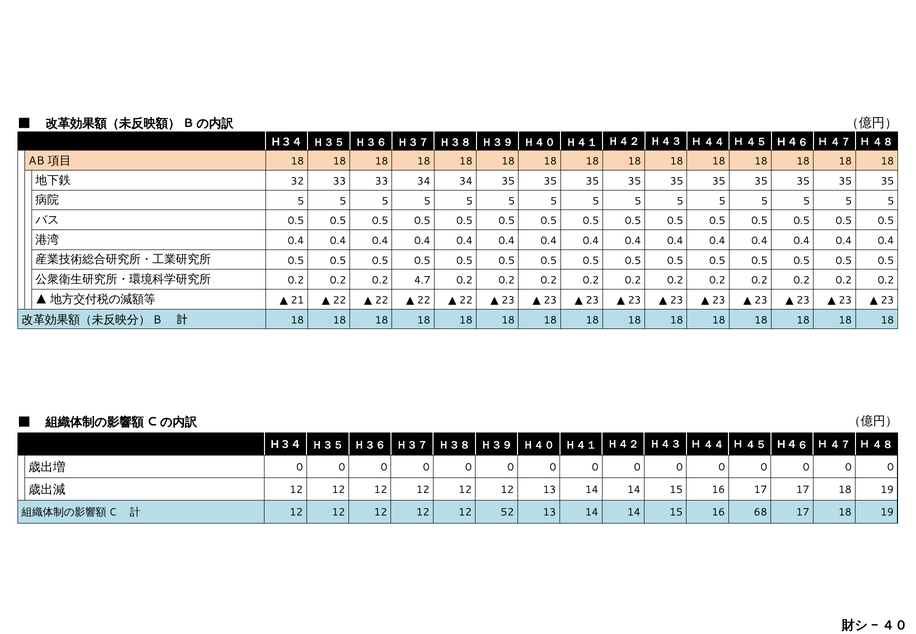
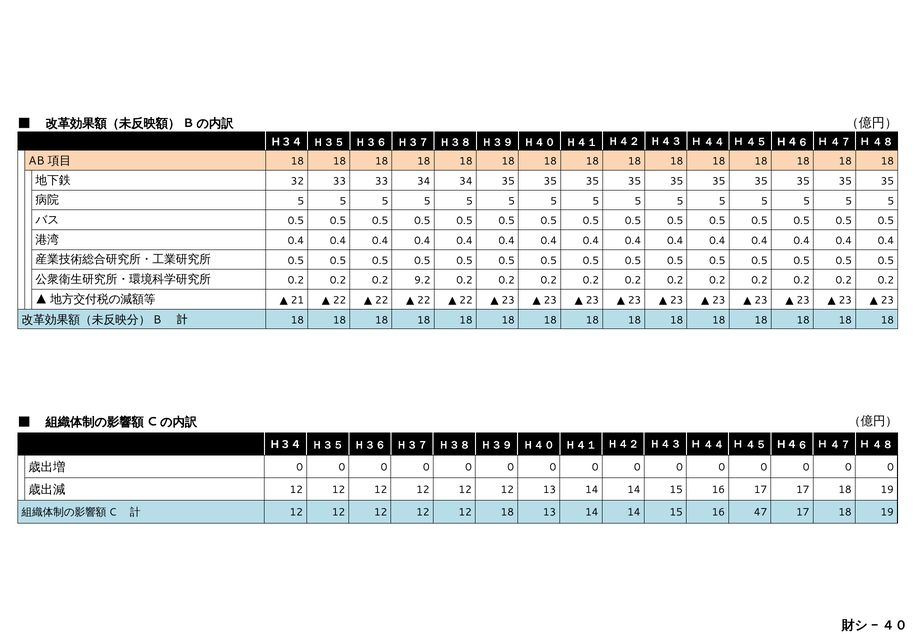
4.7: 4.7 -> 9.2
12 52: 52 -> 18
68: 68 -> 47
